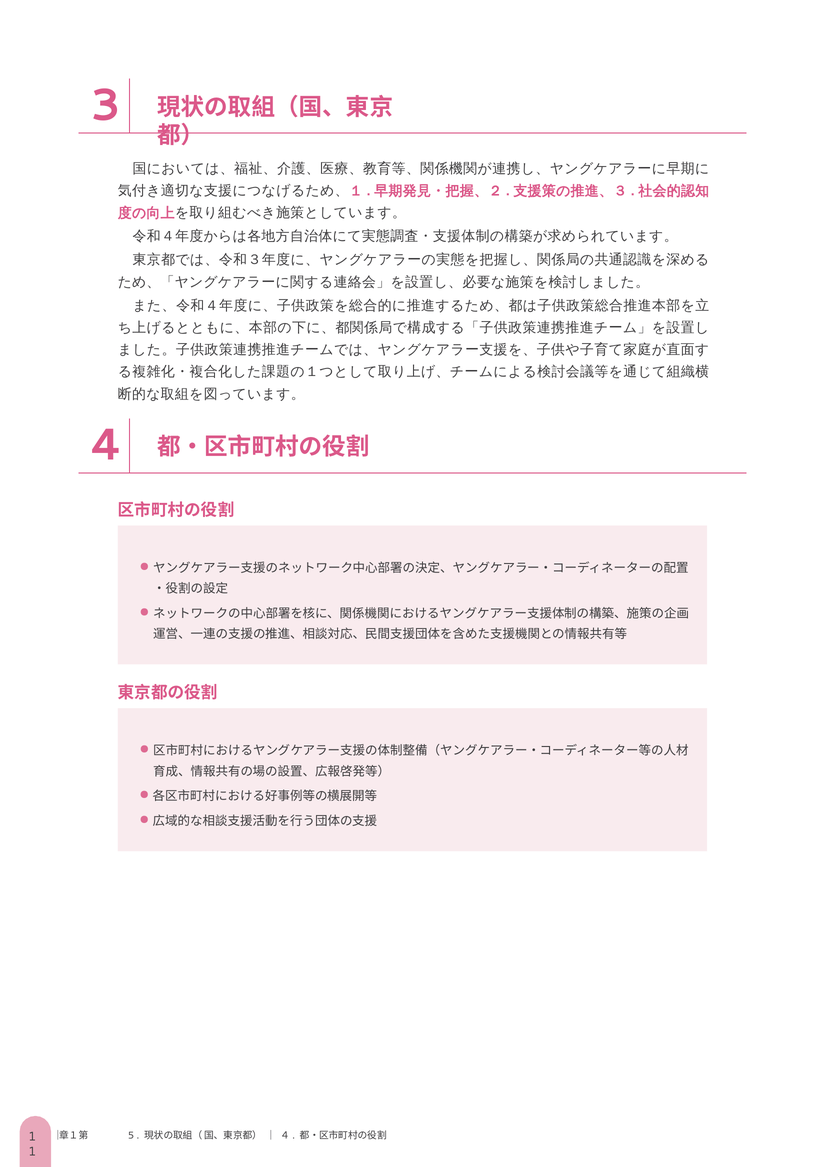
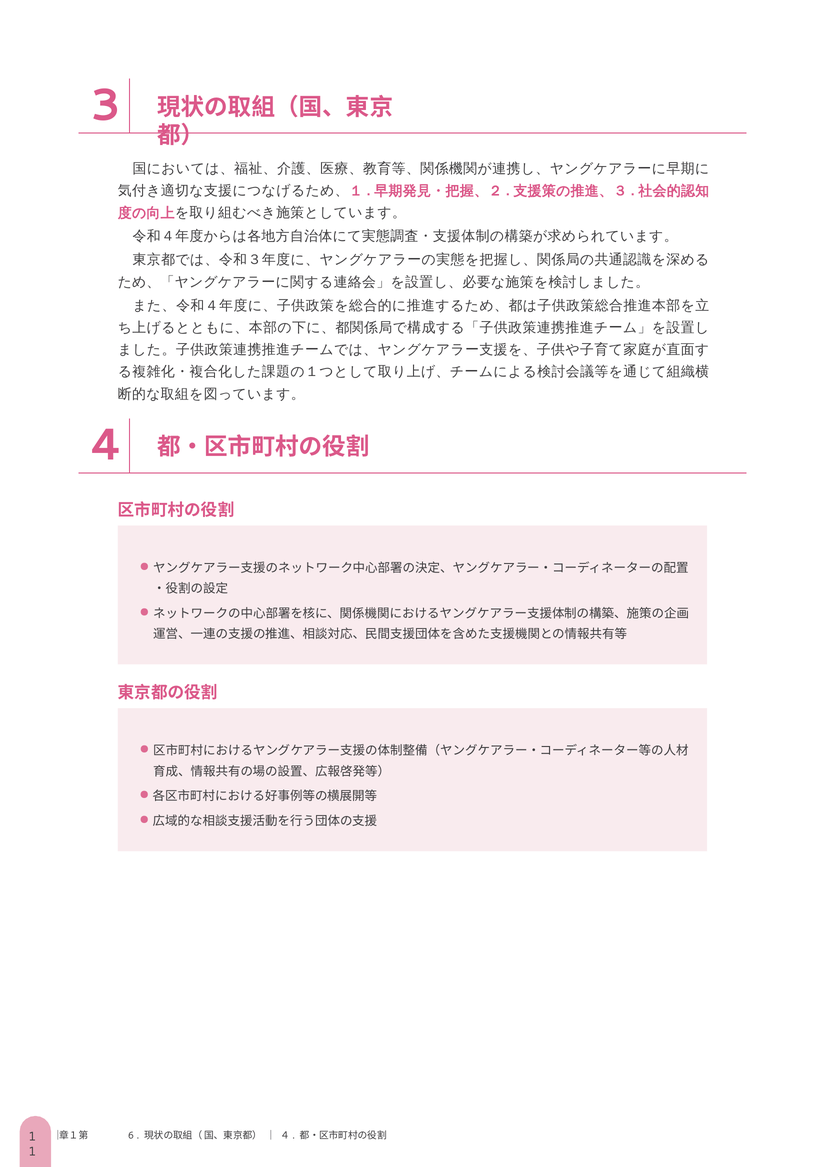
5: 5 -> 6
